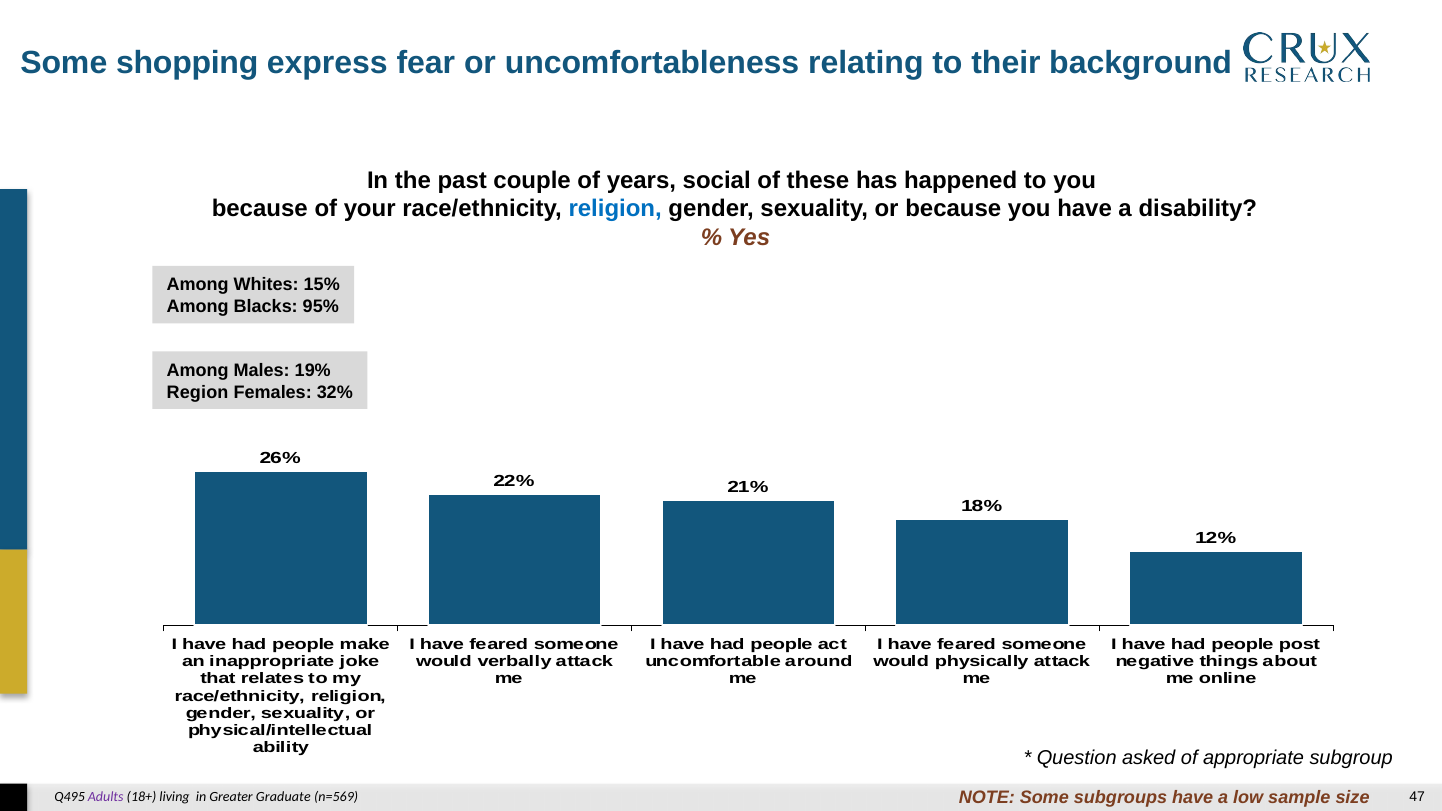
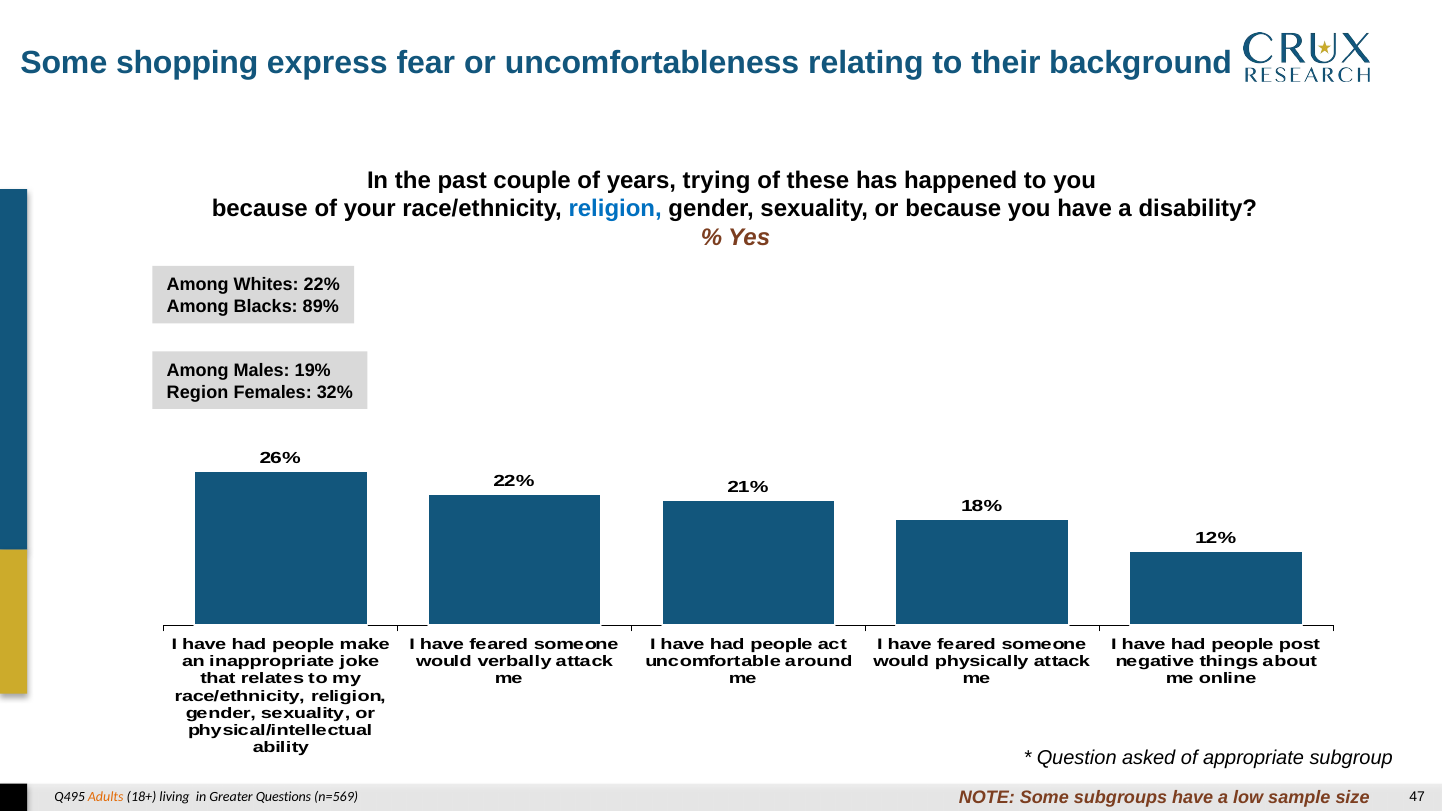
social: social -> trying
Whites 15%: 15% -> 22%
95%: 95% -> 89%
Adults colour: purple -> orange
Graduate: Graduate -> Questions
